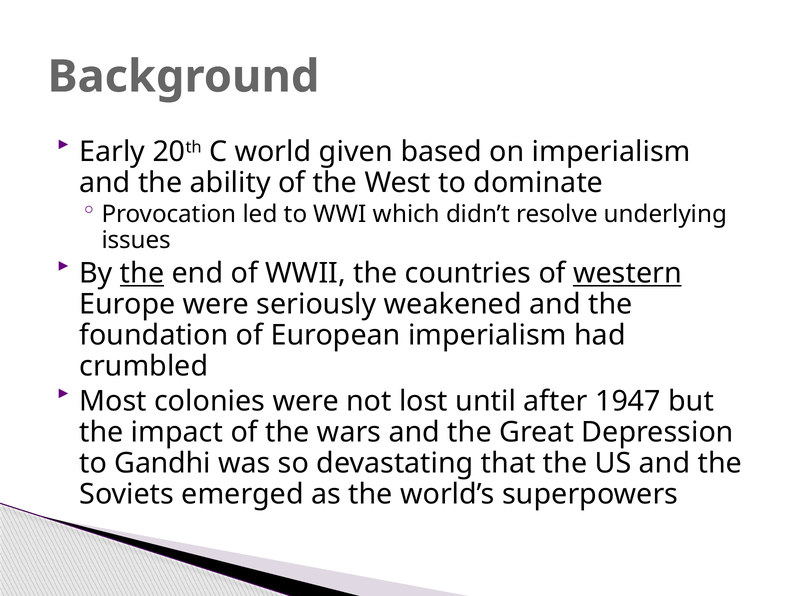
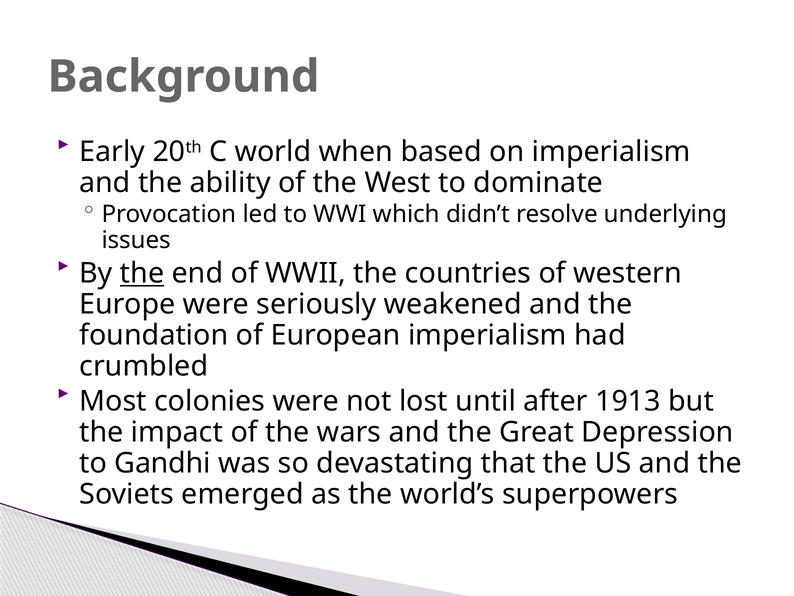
given: given -> when
western underline: present -> none
1947: 1947 -> 1913
